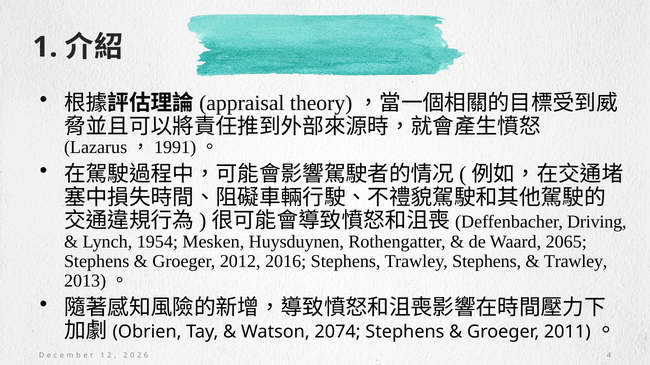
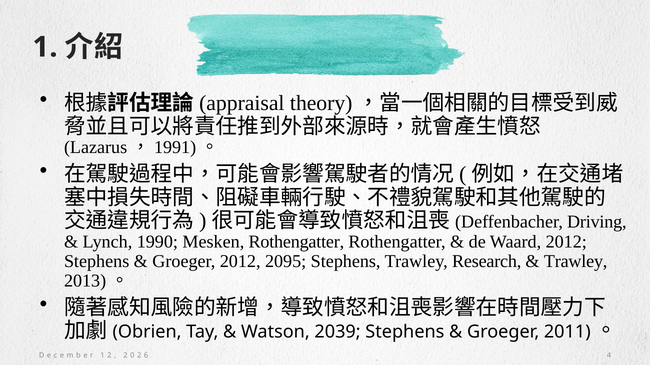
1954: 1954 -> 1990
Mesken Huysduynen: Huysduynen -> Rothengatter
Waard 2065: 2065 -> 2012
2016: 2016 -> 2095
Trawley Stephens: Stephens -> Research
2074: 2074 -> 2039
